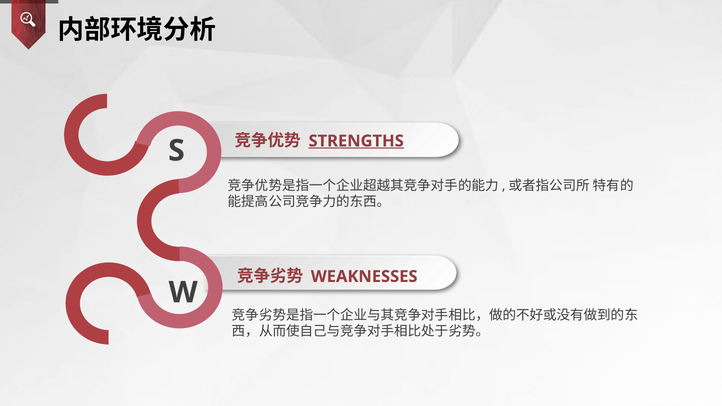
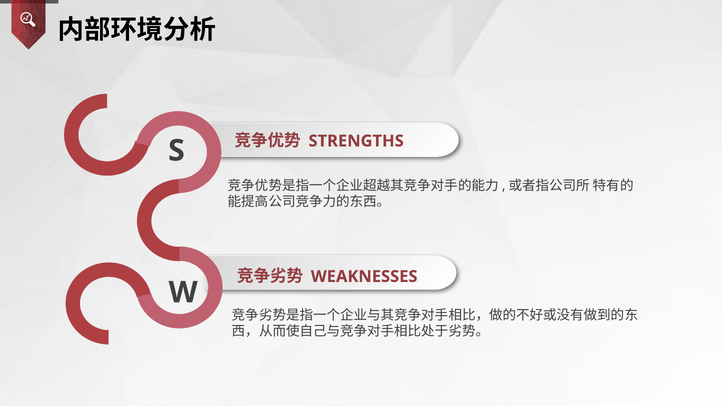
STRENGTHS underline: present -> none
